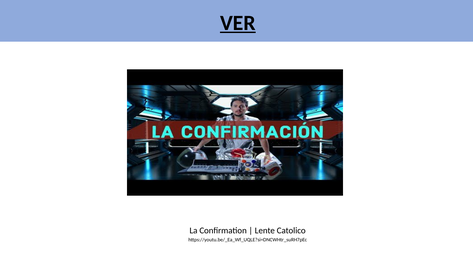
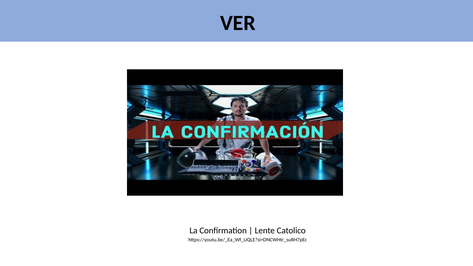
VER underline: present -> none
